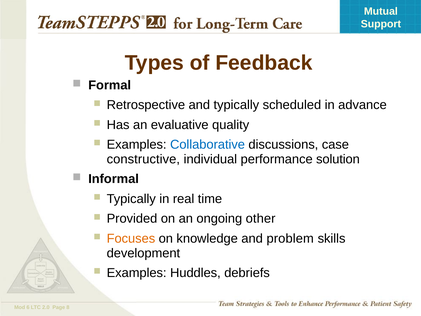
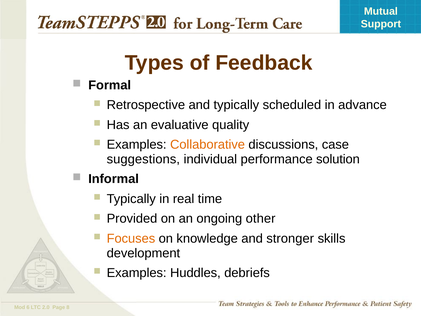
Collaborative colour: blue -> orange
constructive: constructive -> suggestions
problem: problem -> stronger
